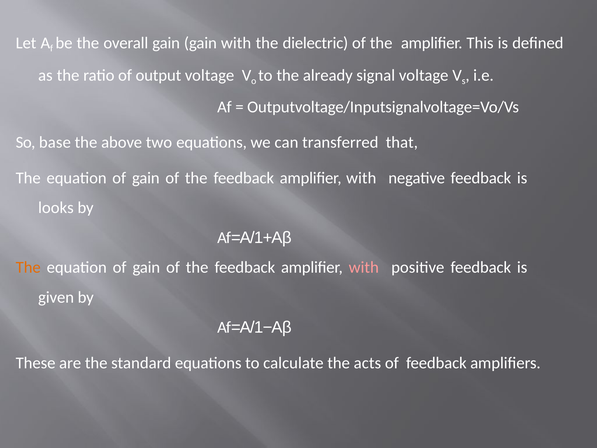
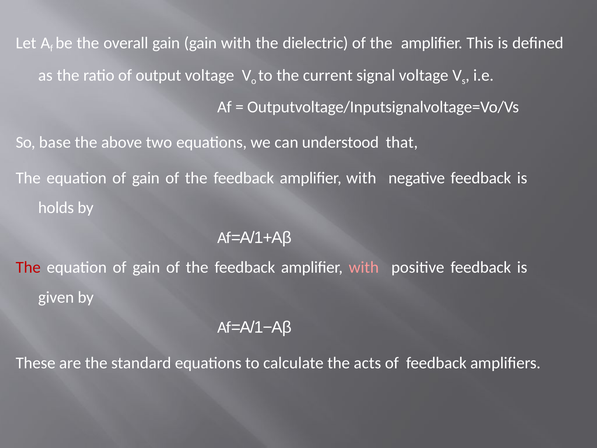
already: already -> current
transferred: transferred -> understood
looks: looks -> holds
The at (28, 267) colour: orange -> red
